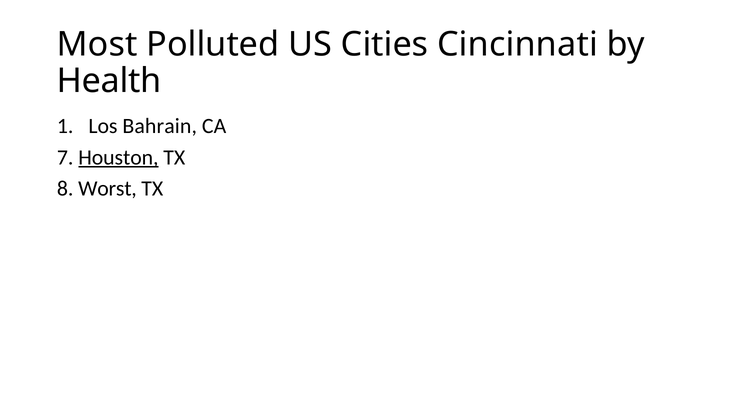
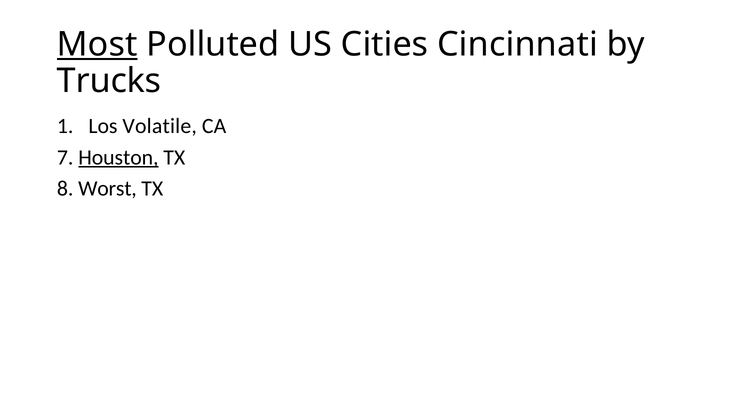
Most underline: none -> present
Health: Health -> Trucks
Bahrain: Bahrain -> Volatile
